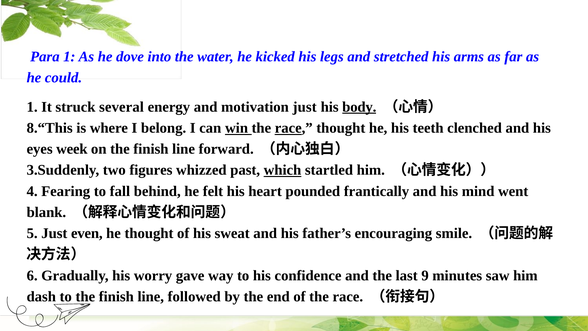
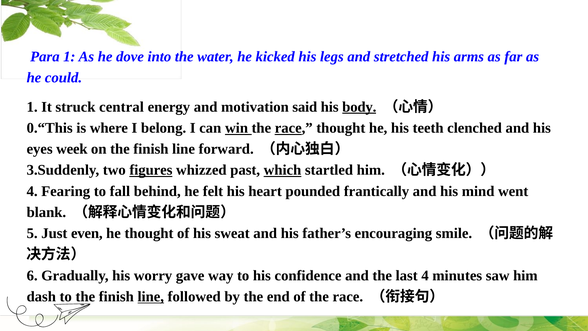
several: several -> central
motivation just: just -> said
8.“This: 8.“This -> 0.“This
figures underline: none -> present
last 9: 9 -> 4
line at (151, 296) underline: none -> present
